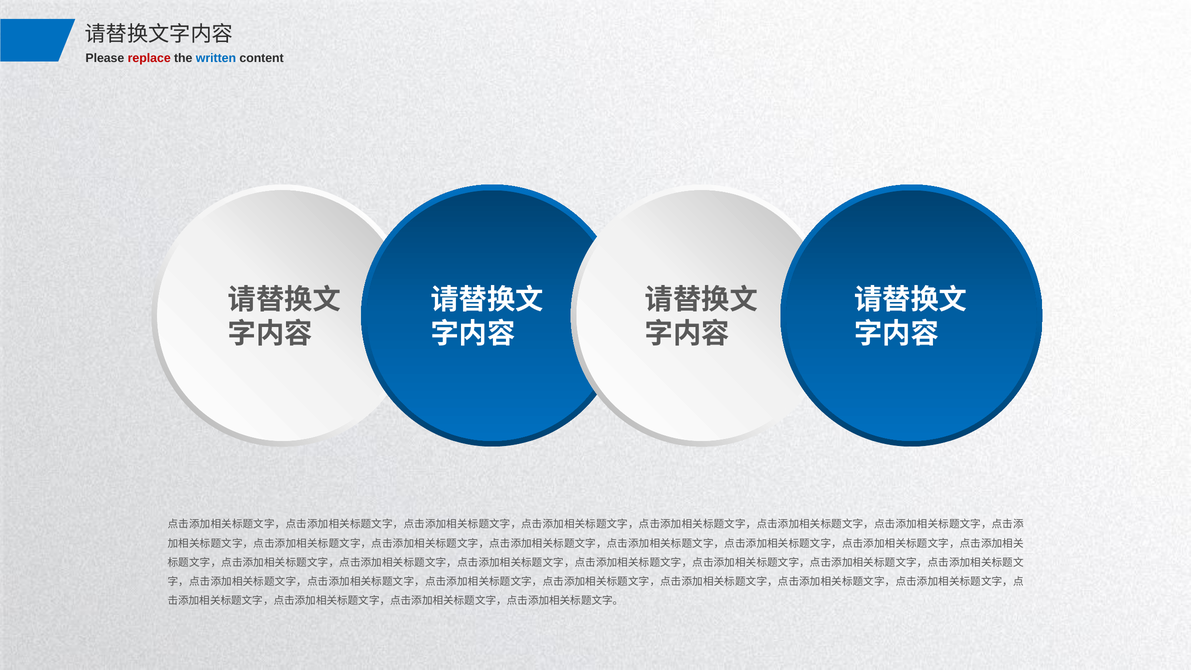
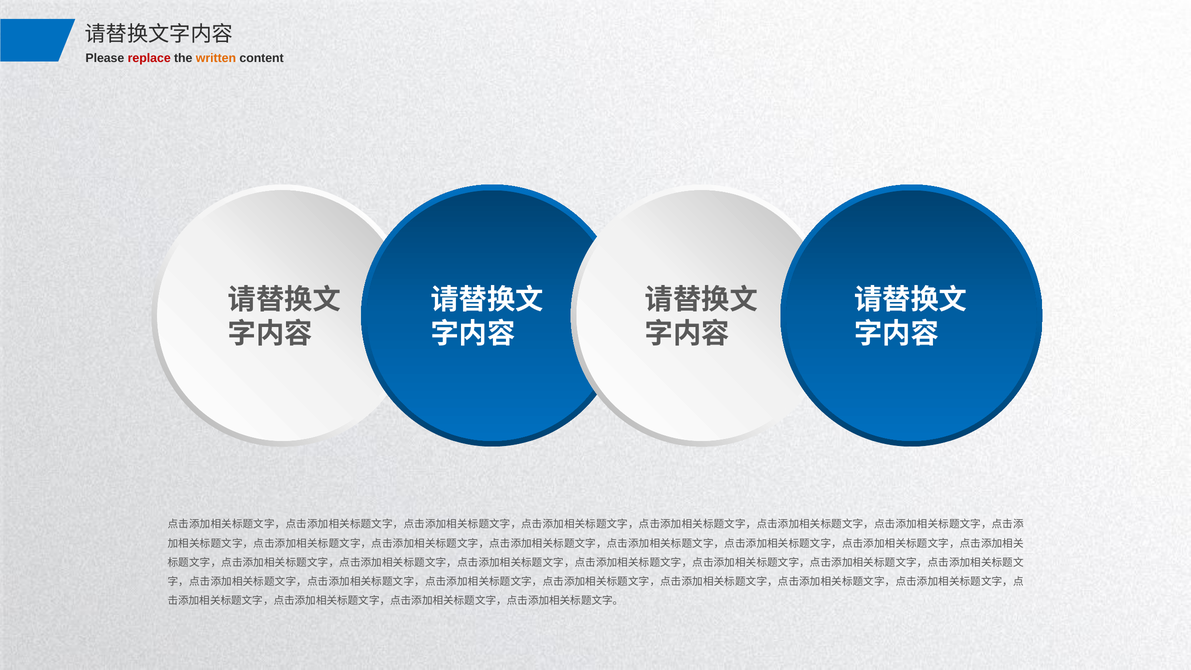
written colour: blue -> orange
